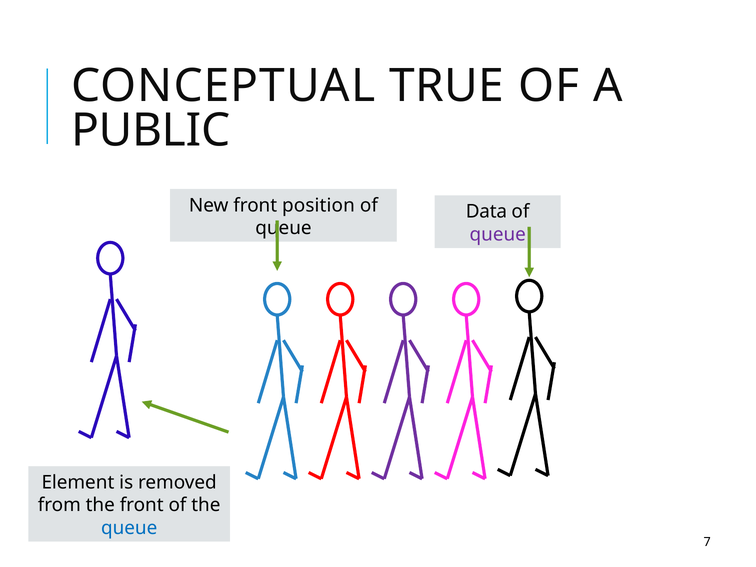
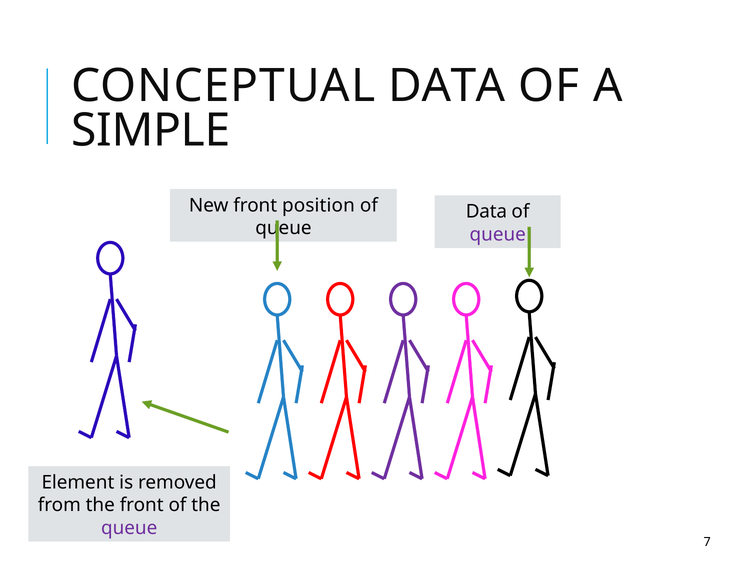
CONCEPTUAL TRUE: TRUE -> DATA
PUBLIC: PUBLIC -> SIMPLE
queue at (129, 528) colour: blue -> purple
